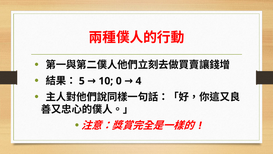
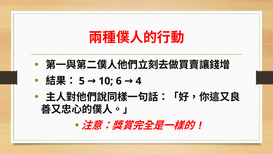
0: 0 -> 6
